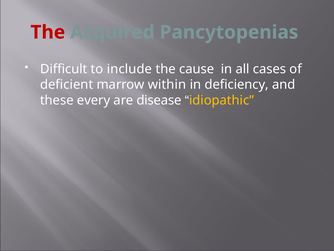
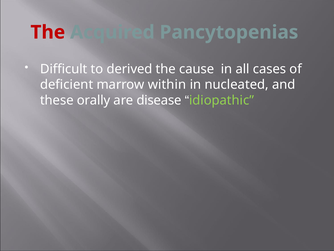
include: include -> derived
deficiency: deficiency -> nucleated
every: every -> orally
idiopathic colour: yellow -> light green
